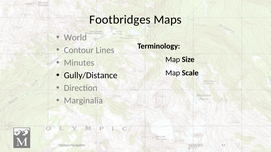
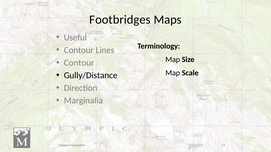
World: World -> Useful
Minutes at (79, 63): Minutes -> Contour
